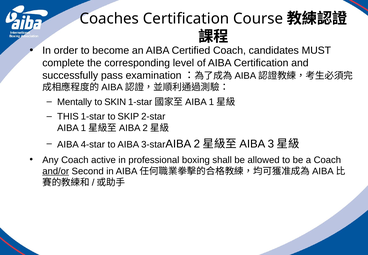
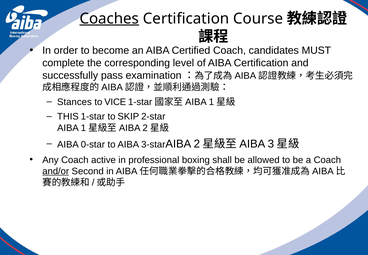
Coaches underline: none -> present
Mentally: Mentally -> Stances
SKIN: SKIN -> VICE
4-star: 4-star -> 0-star
